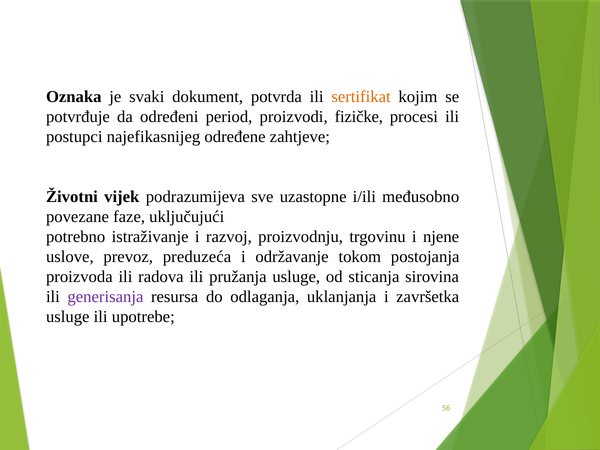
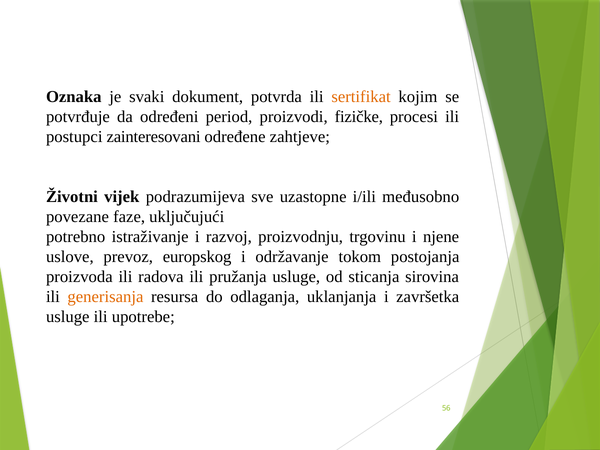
najefikasnijeg: najefikasnijeg -> zainteresovani
preduzeća: preduzeća -> europskog
generisanja colour: purple -> orange
